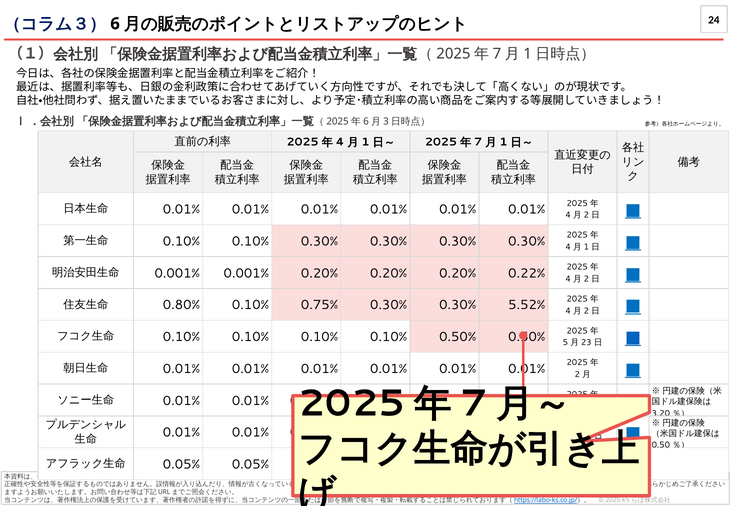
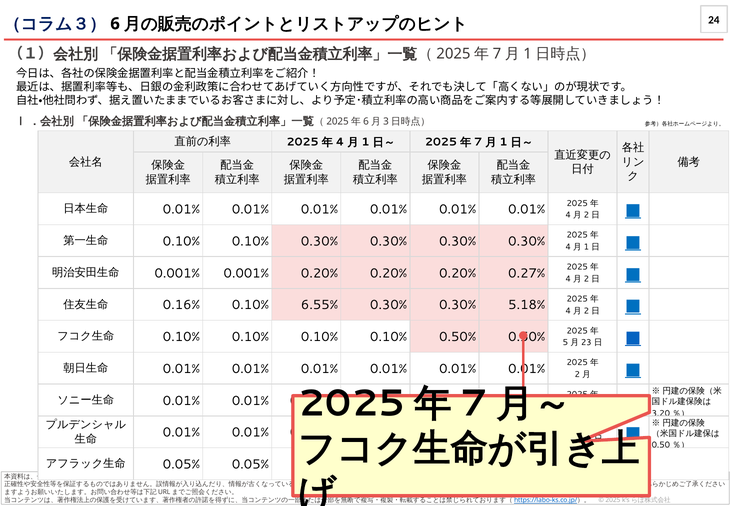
0.22%: 0.22% -> 0.27%
0.80%: 0.80% -> 0.16%
0.75%: 0.75% -> 6.55%
5.52%: 5.52% -> 5.18%
